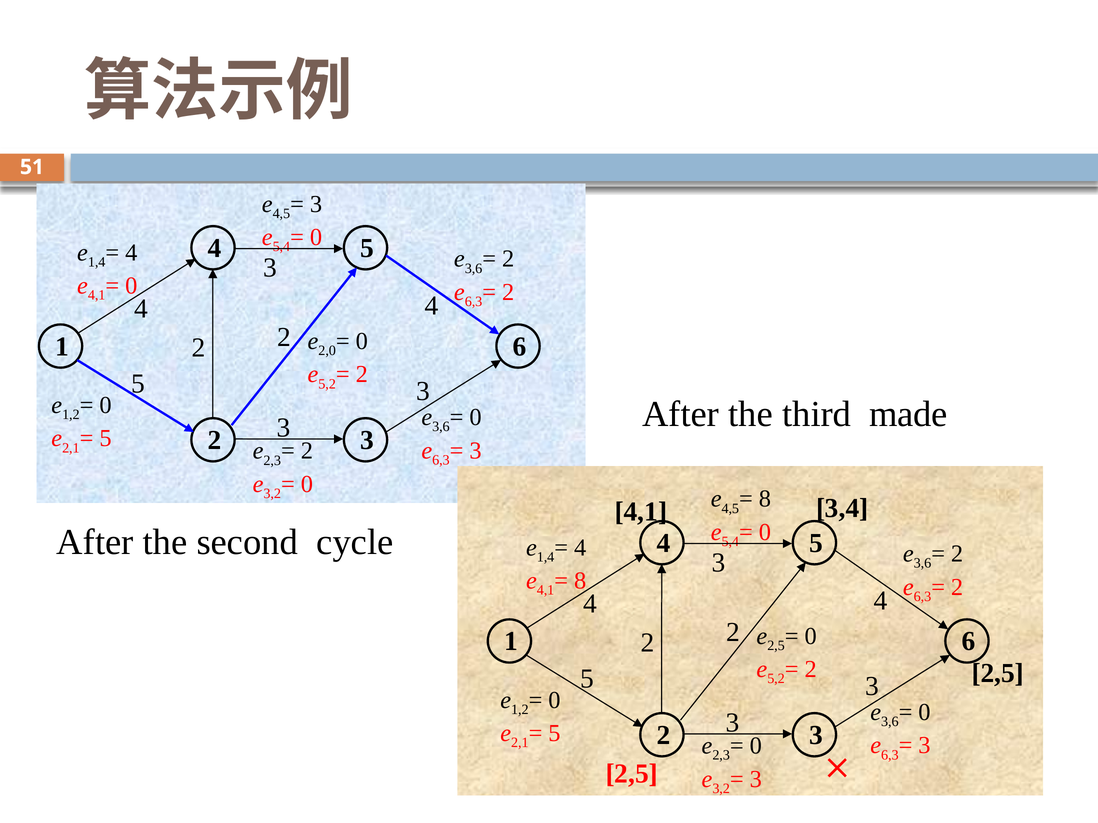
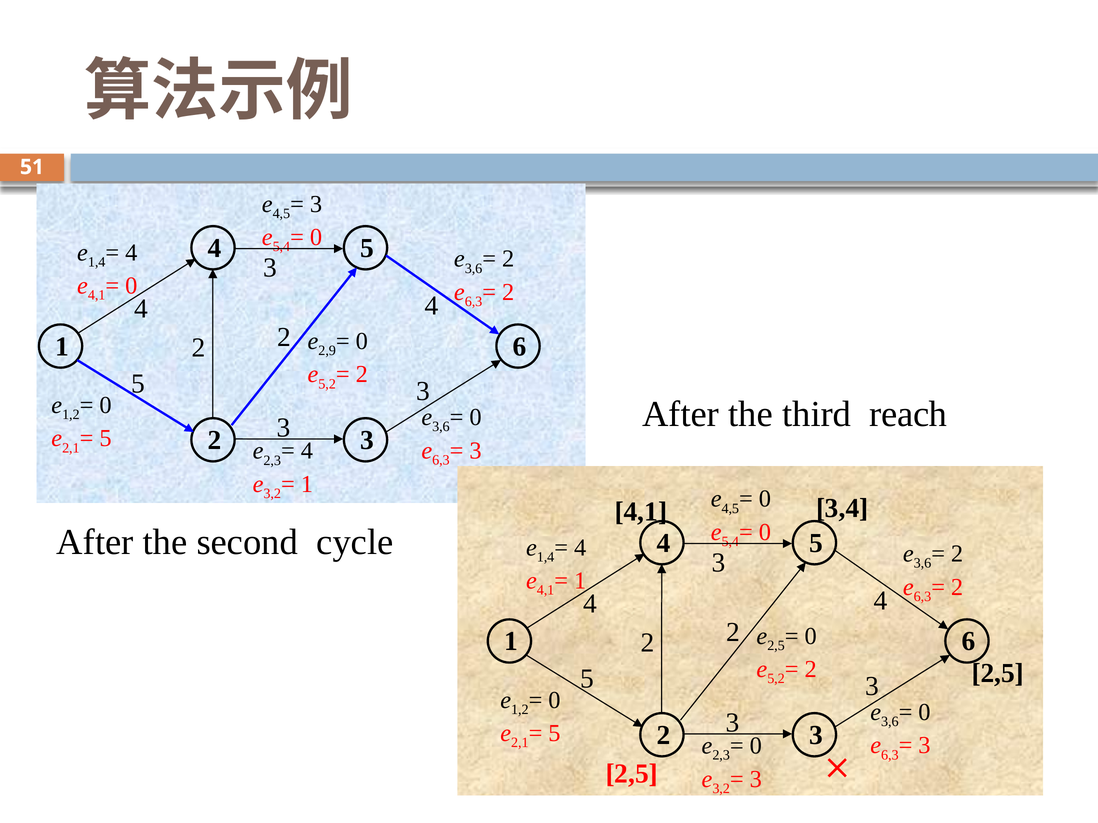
2,0: 2,0 -> 2,9
made: made -> reach
2 at (307, 451): 2 -> 4
0 at (307, 484): 0 -> 1
8 at (765, 499): 8 -> 0
8 at (580, 581): 8 -> 1
